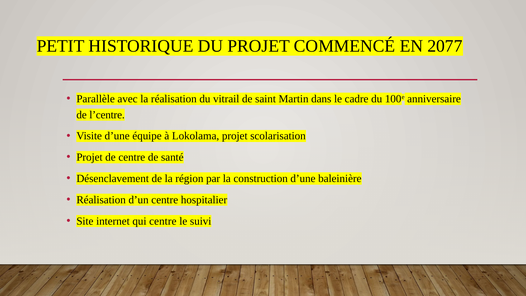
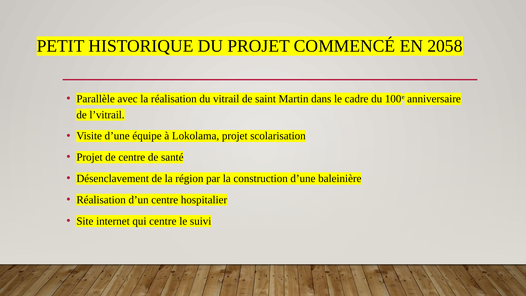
2077: 2077 -> 2058
l’centre: l’centre -> l’vitrail
